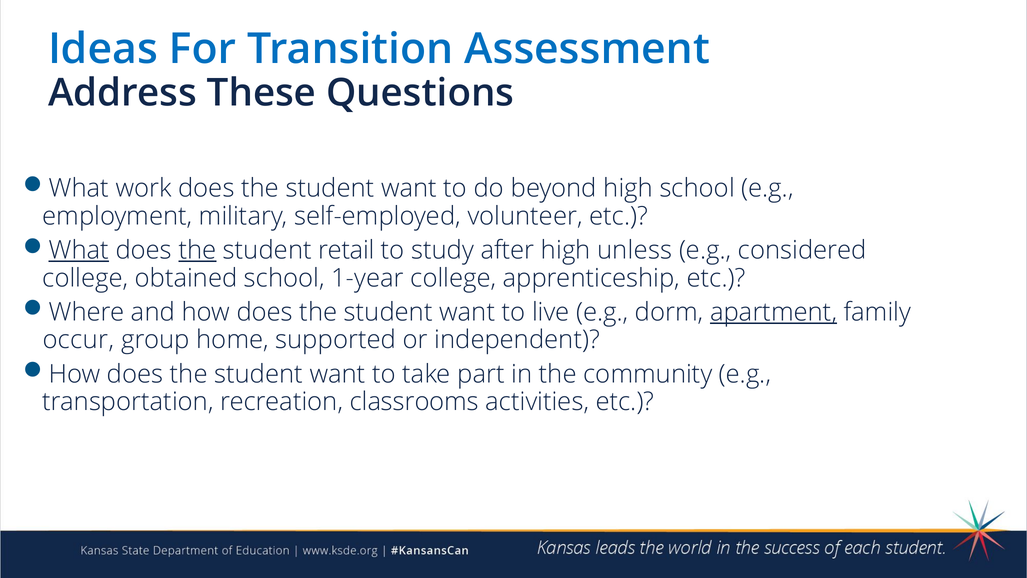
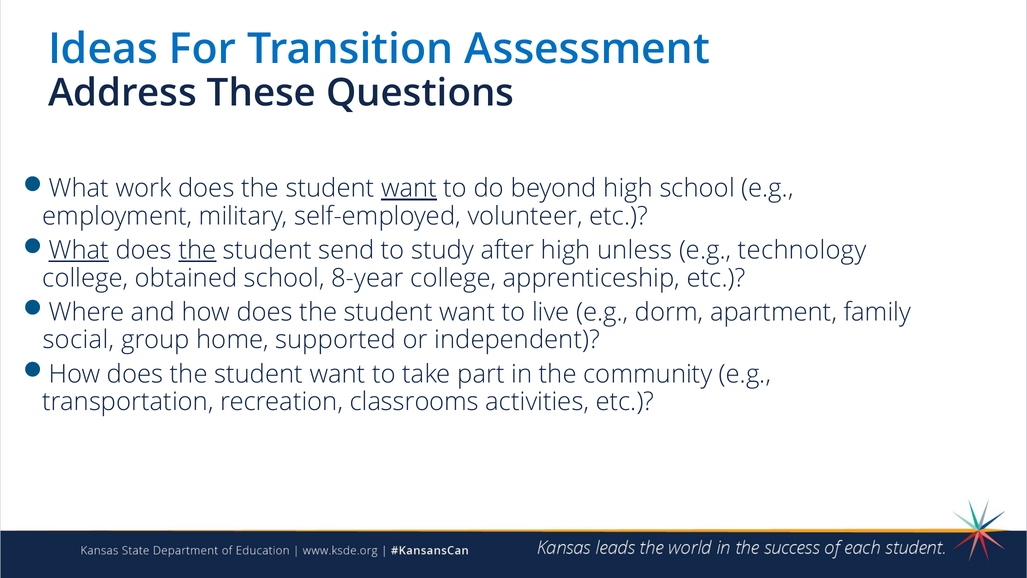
want at (409, 188) underline: none -> present
retail: retail -> send
considered: considered -> technology
1-year: 1-year -> 8-year
apartment underline: present -> none
occur: occur -> social
